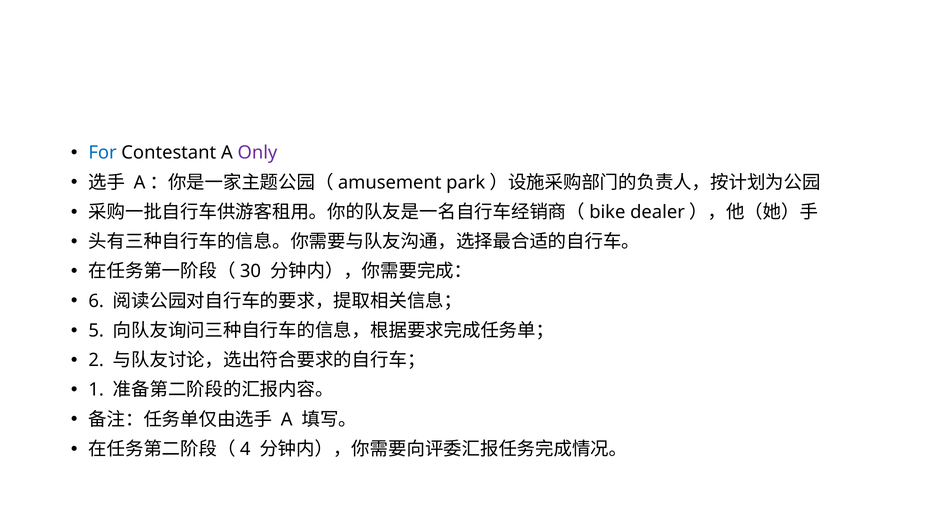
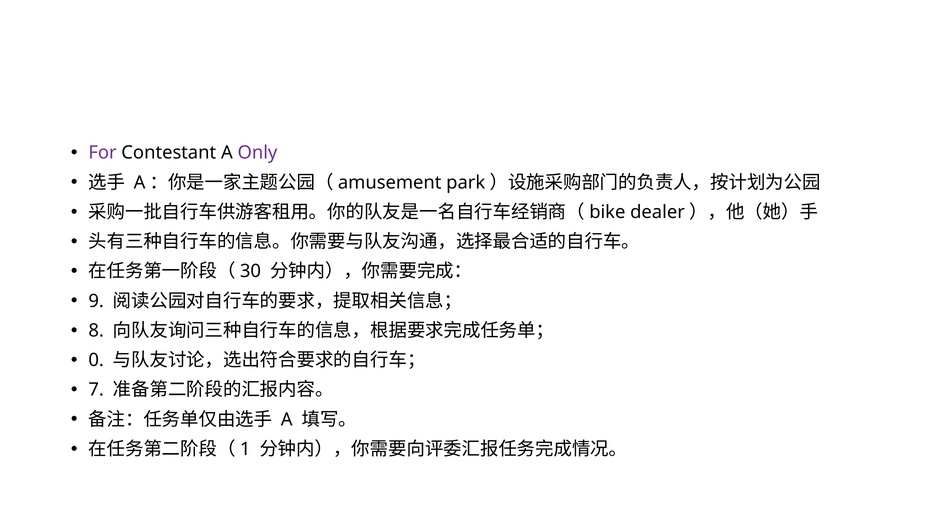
For colour: blue -> purple
6: 6 -> 9
5: 5 -> 8
2: 2 -> 0
1: 1 -> 7
4: 4 -> 1
